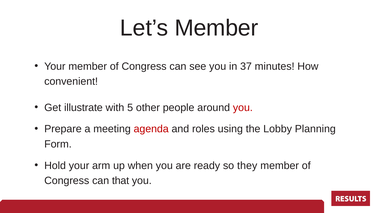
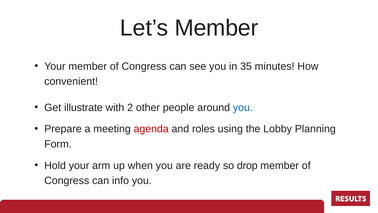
37: 37 -> 35
5: 5 -> 2
you at (243, 107) colour: red -> blue
they: they -> drop
that: that -> info
